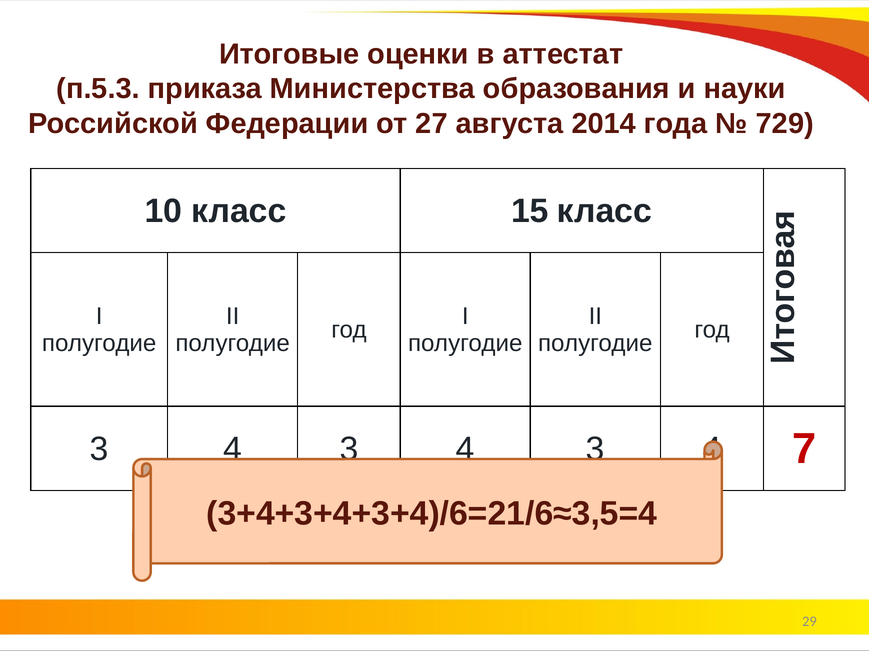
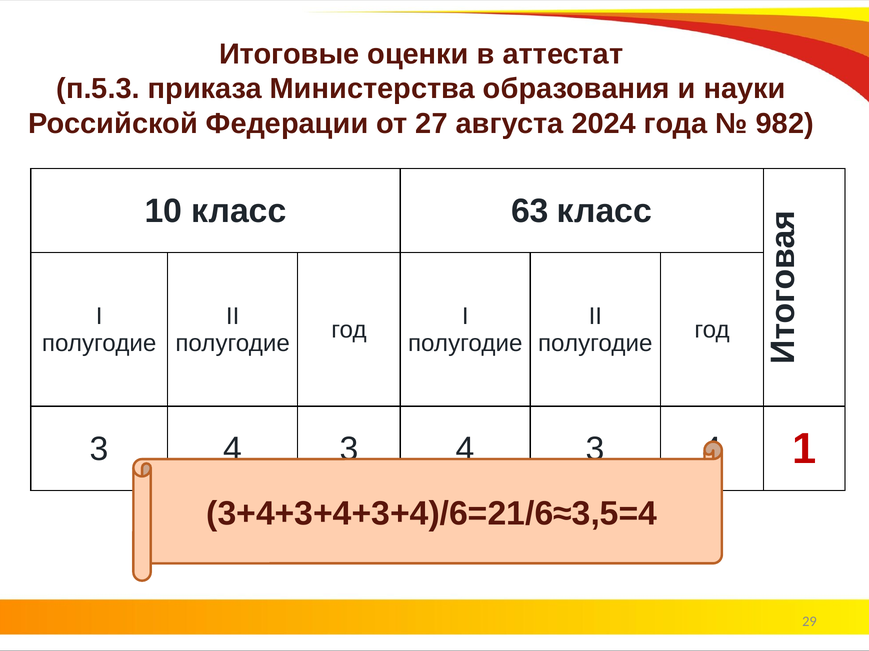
2014: 2014 -> 2024
729: 729 -> 982
15: 15 -> 63
7: 7 -> 1
